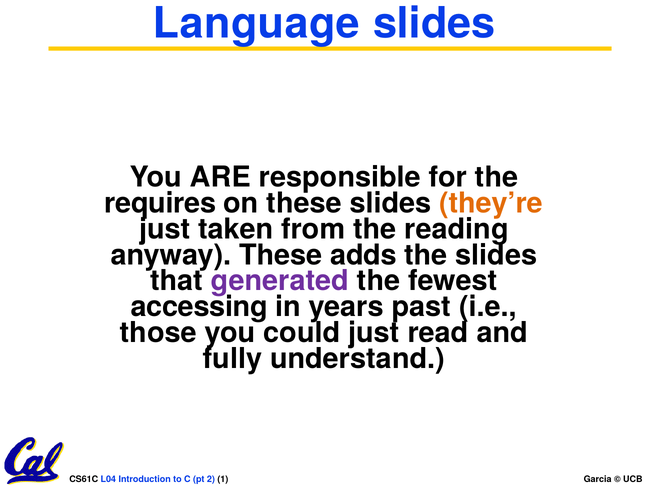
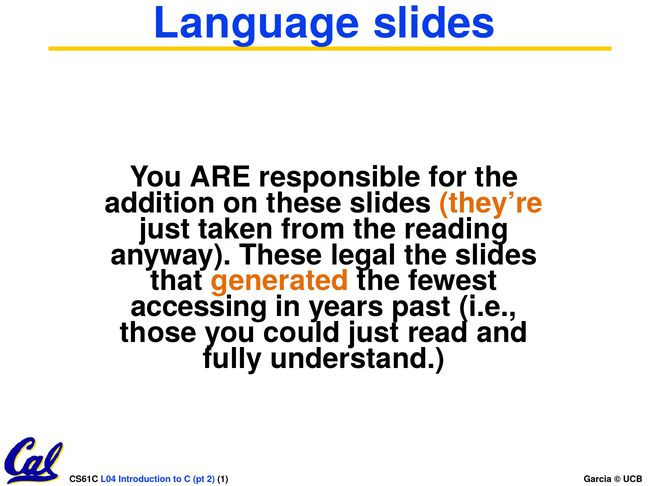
requires: requires -> addition
adds: adds -> legal
generated colour: purple -> orange
